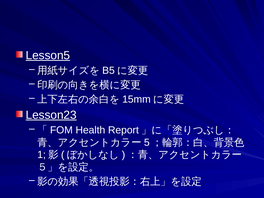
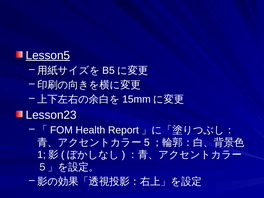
Lesson23 underline: present -> none
